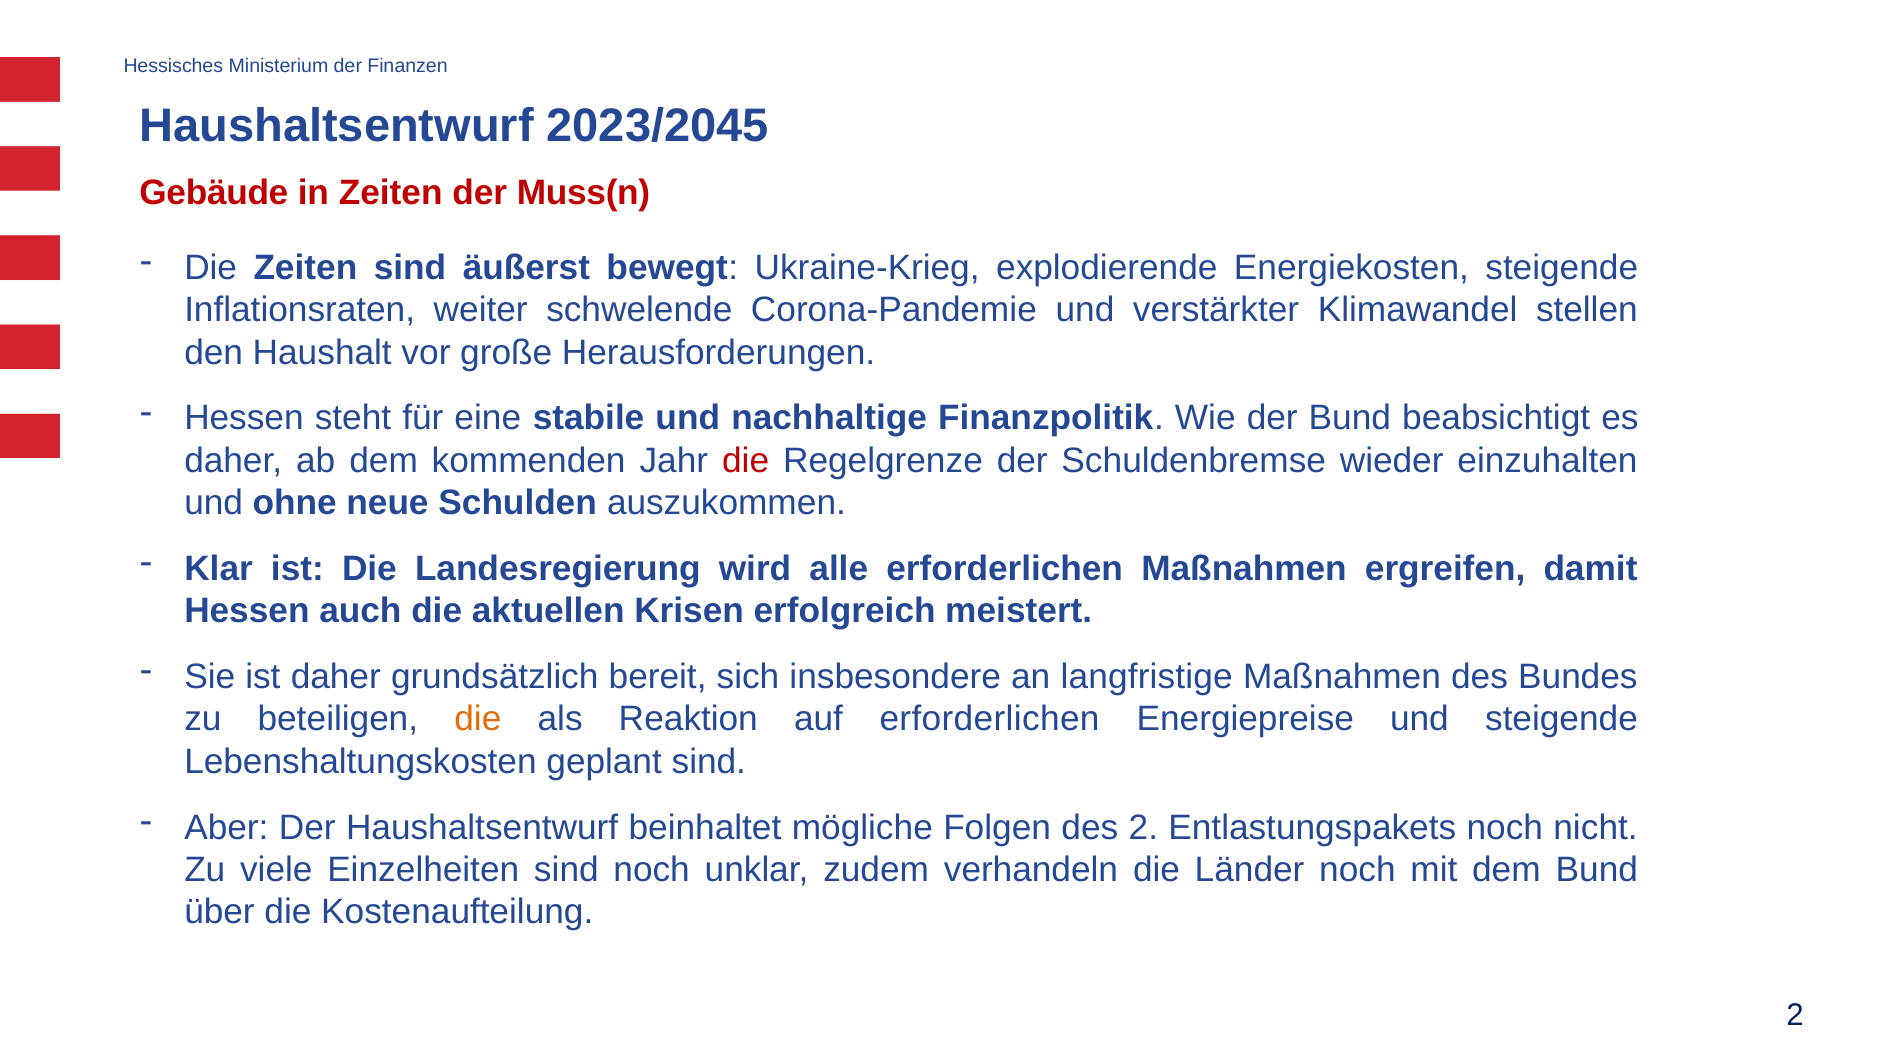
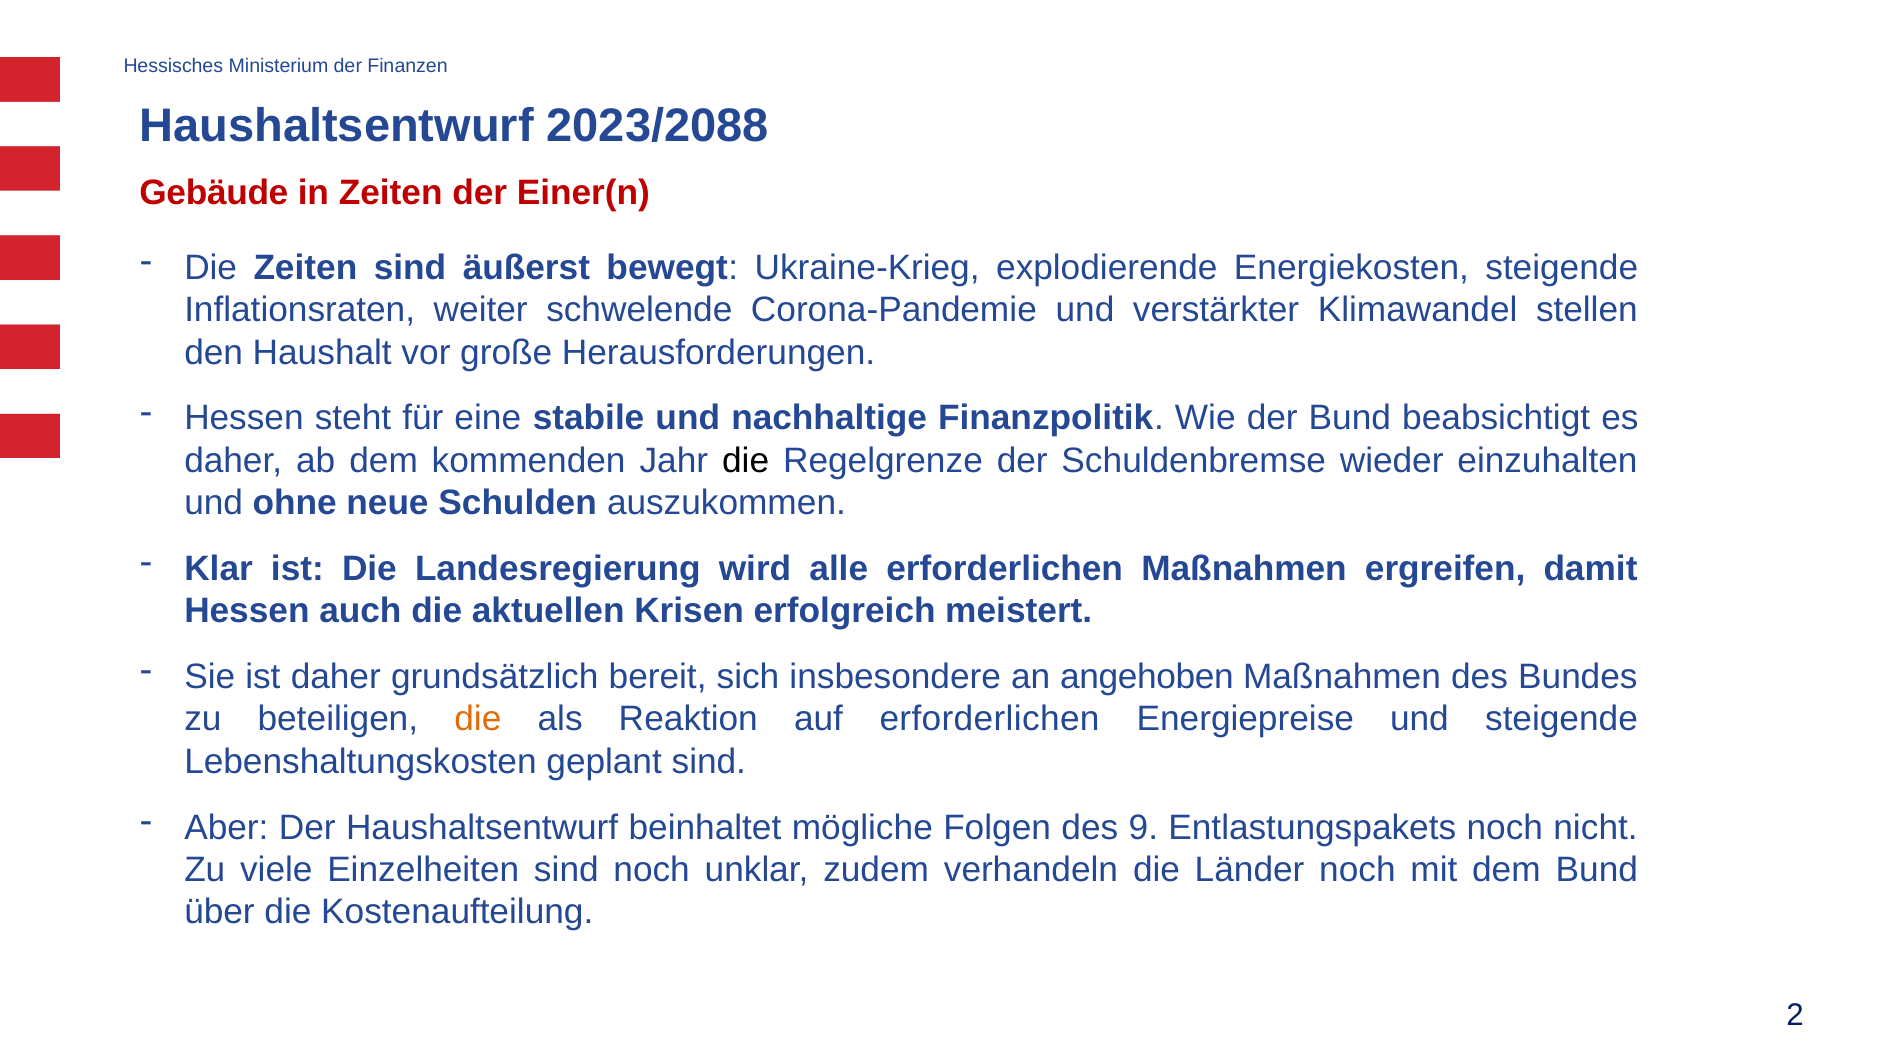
2023/2045: 2023/2045 -> 2023/2088
Muss(n: Muss(n -> Einer(n
die at (746, 460) colour: red -> black
langfristige: langfristige -> angehoben
des 2: 2 -> 9
